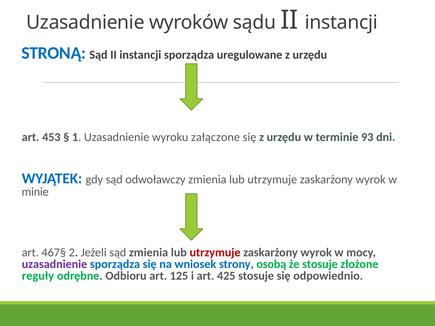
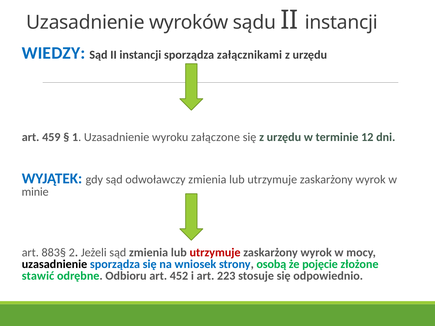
STRONĄ: STRONĄ -> WIEDZY
uregulowane: uregulowane -> załącznikami
453: 453 -> 459
93: 93 -> 12
467§: 467§ -> 883§
uzasadnienie at (54, 264) colour: purple -> black
że stosuje: stosuje -> pojęcie
reguły: reguły -> stawić
125: 125 -> 452
425: 425 -> 223
